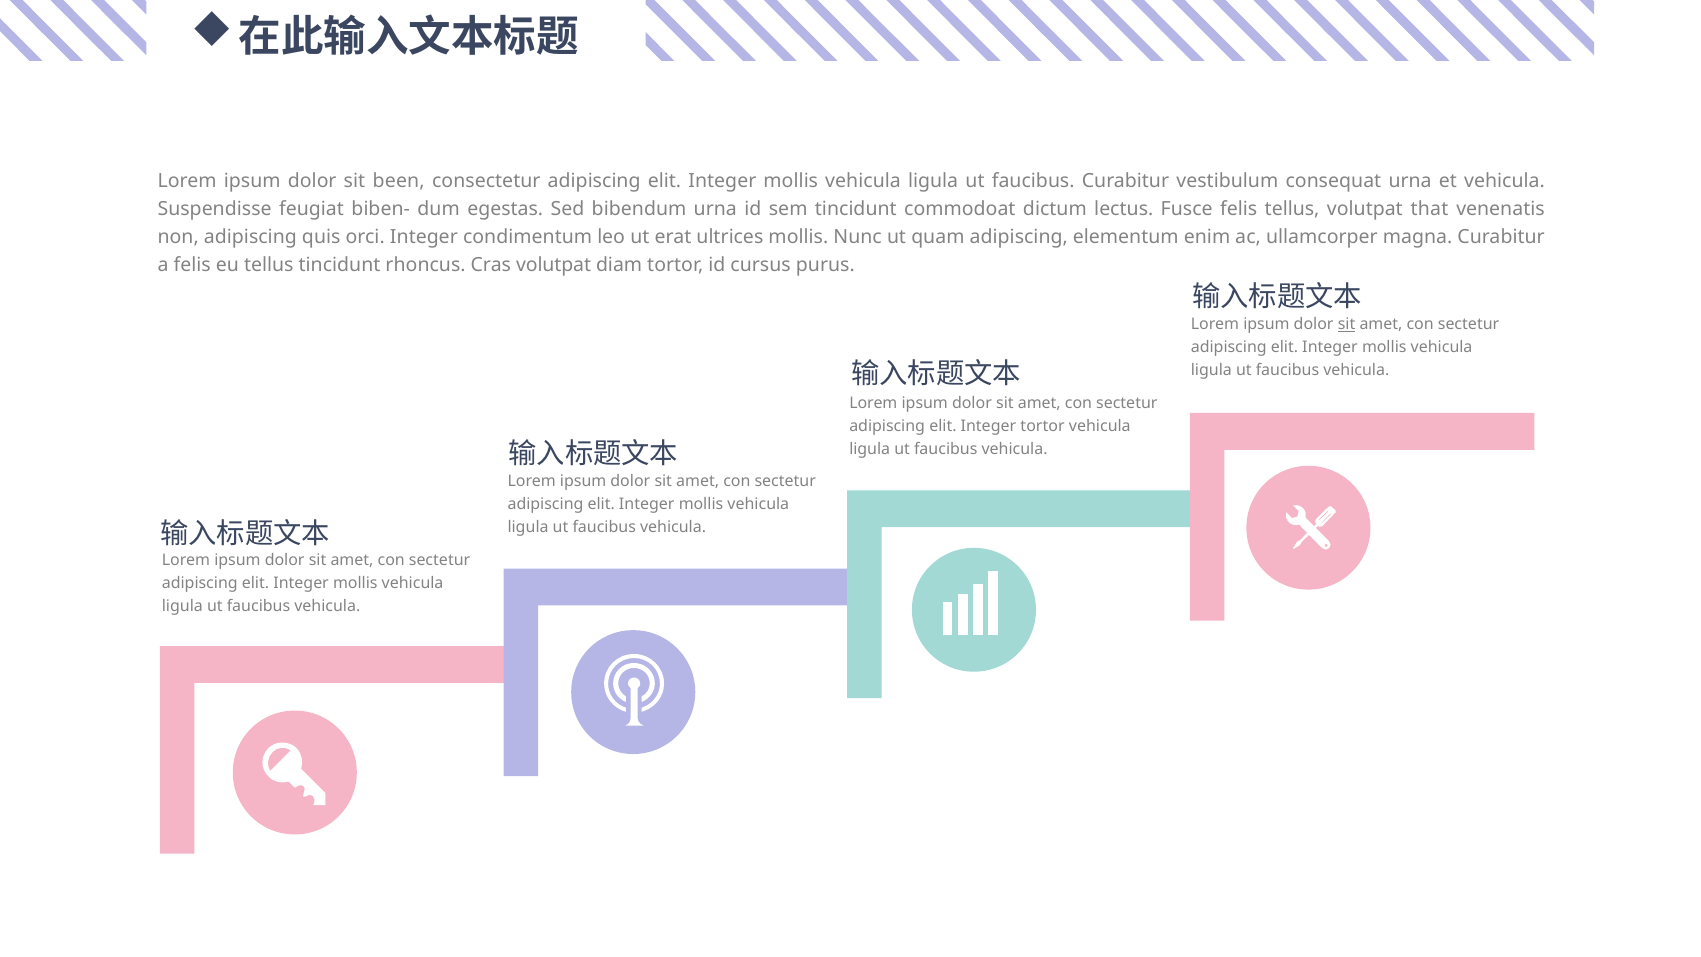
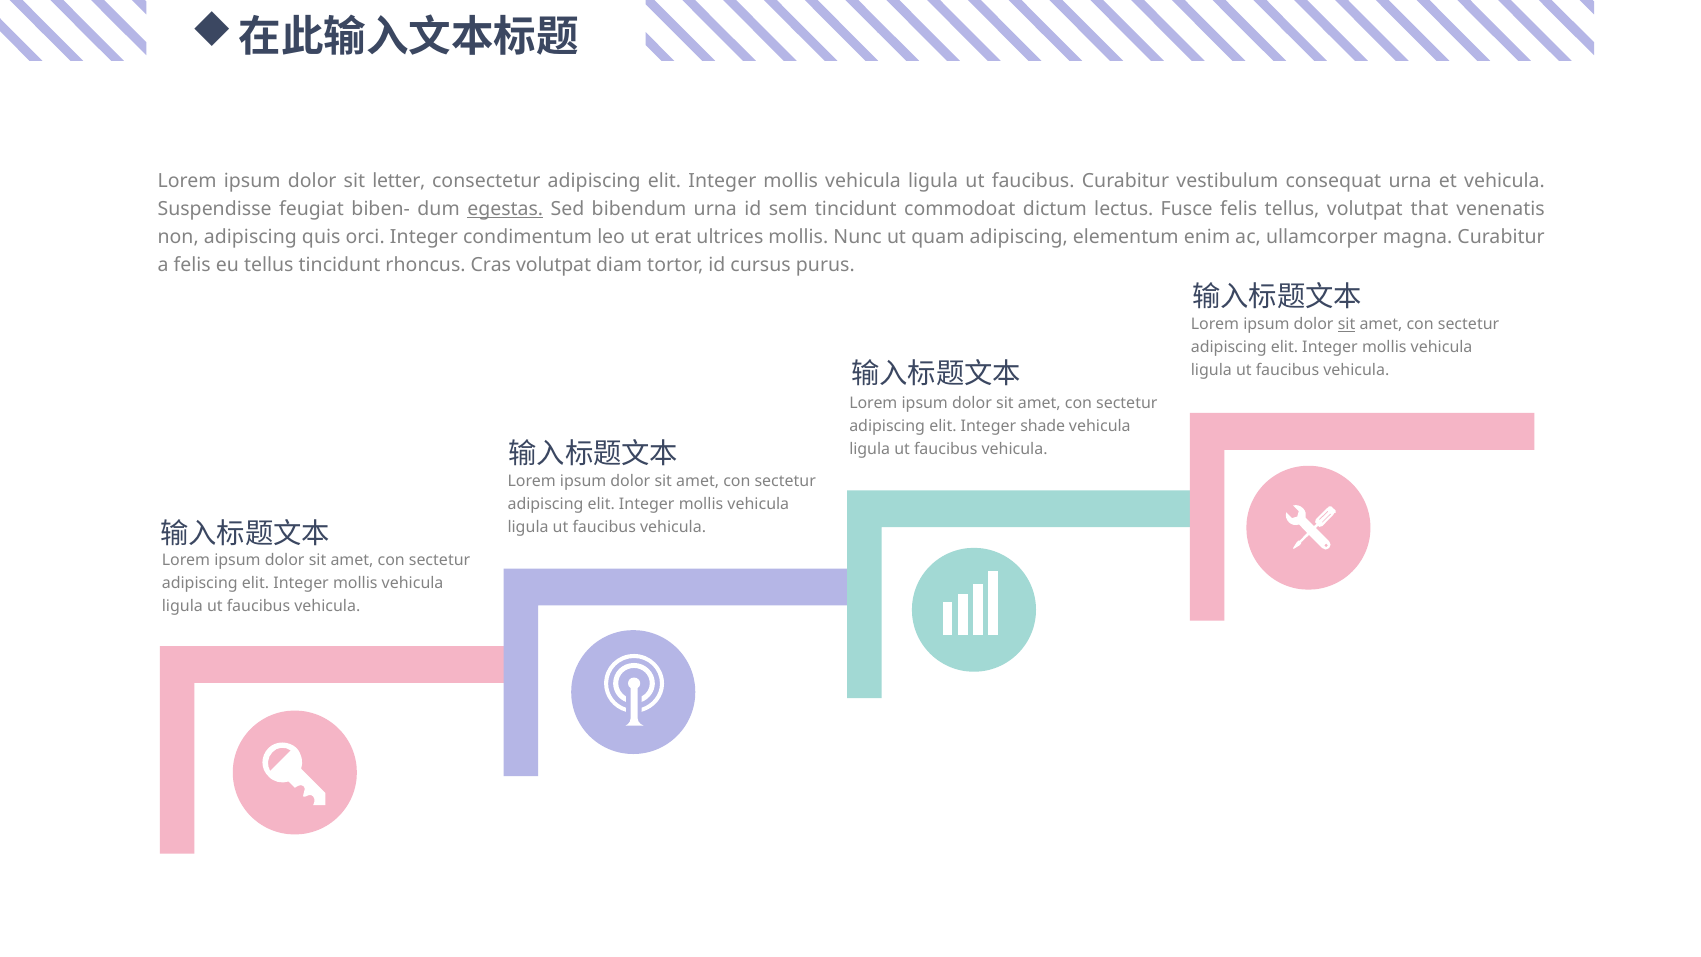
been: been -> letter
egestas underline: none -> present
Integer tortor: tortor -> shade
